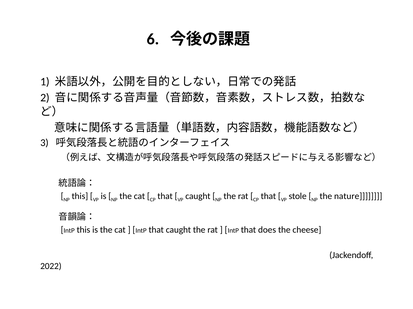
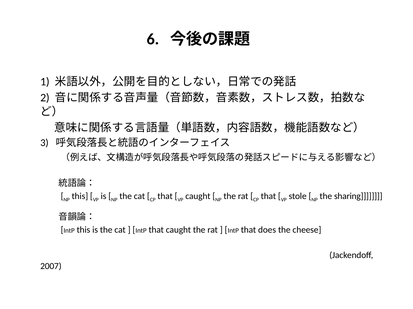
nature: nature -> sharing
2022: 2022 -> 2007
